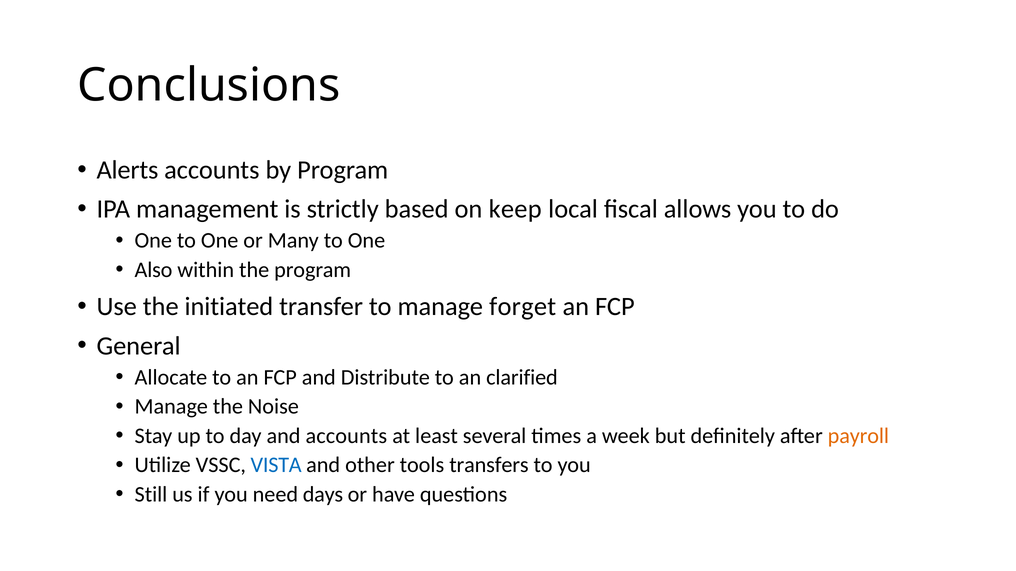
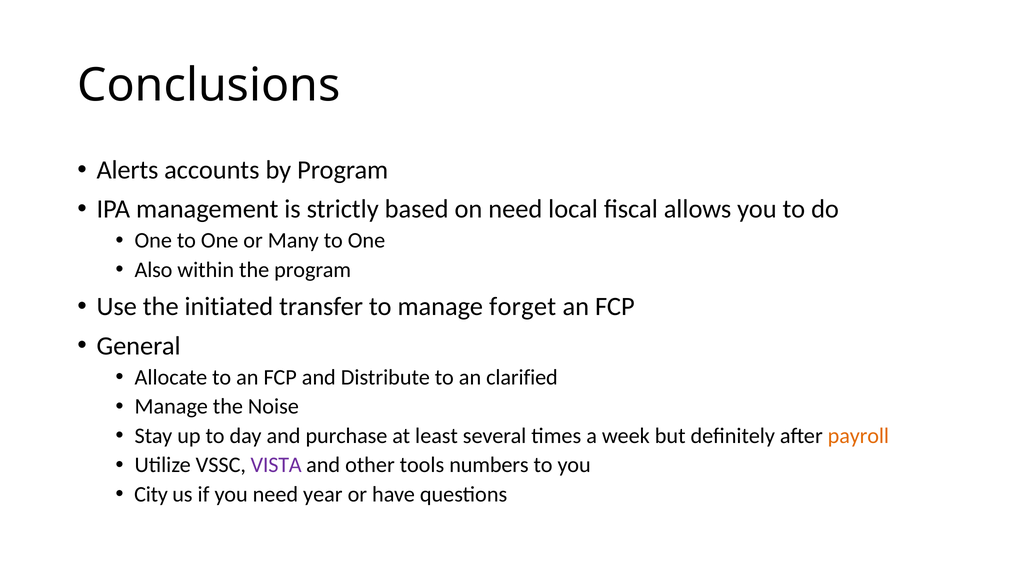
on keep: keep -> need
and accounts: accounts -> purchase
VISTA colour: blue -> purple
transfers: transfers -> numbers
Still: Still -> City
days: days -> year
